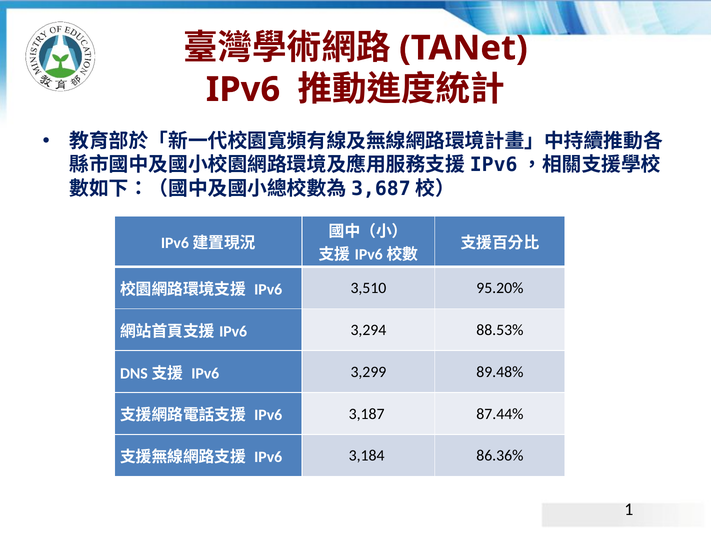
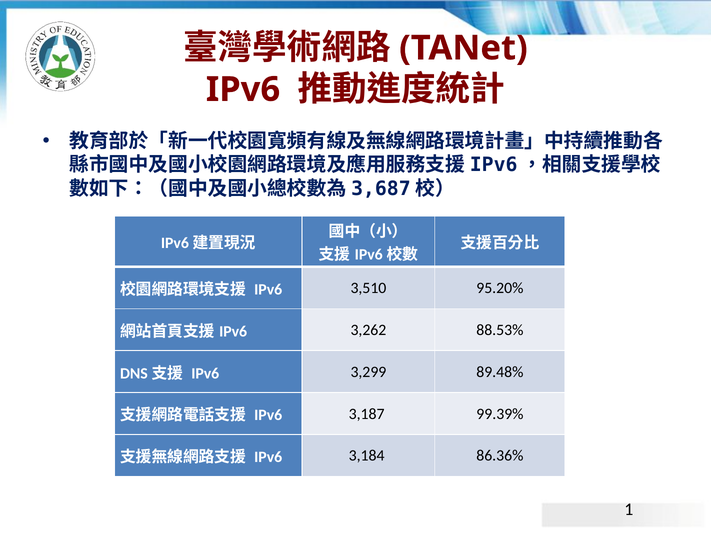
3,294: 3,294 -> 3,262
87.44%: 87.44% -> 99.39%
